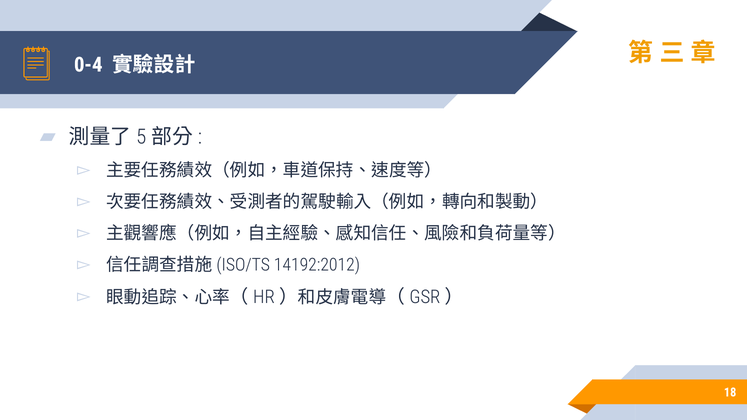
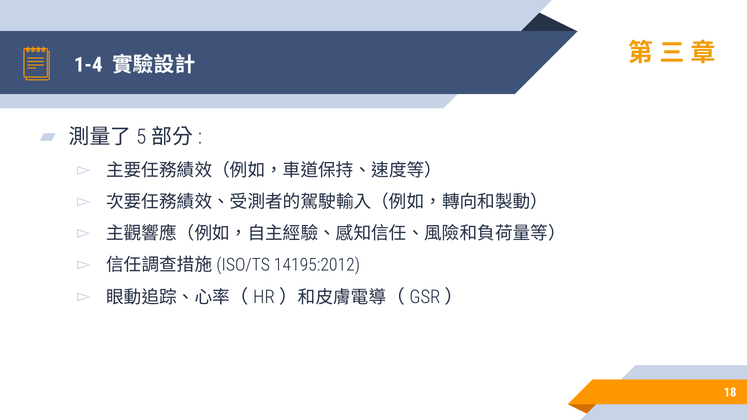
0-4: 0-4 -> 1-4
14192:2012: 14192:2012 -> 14195:2012
